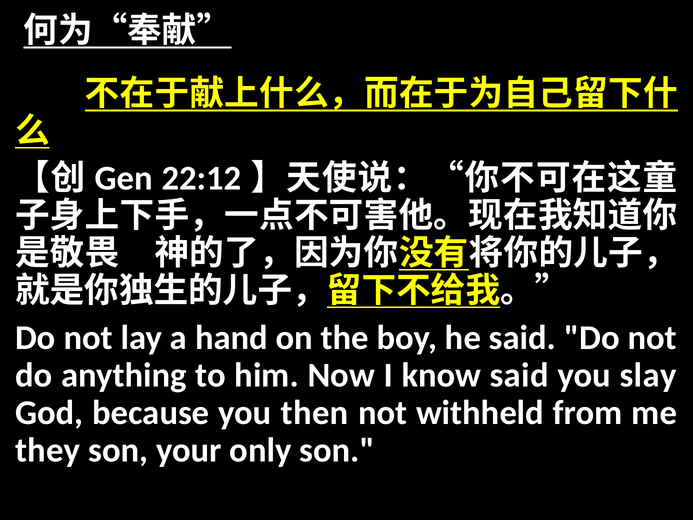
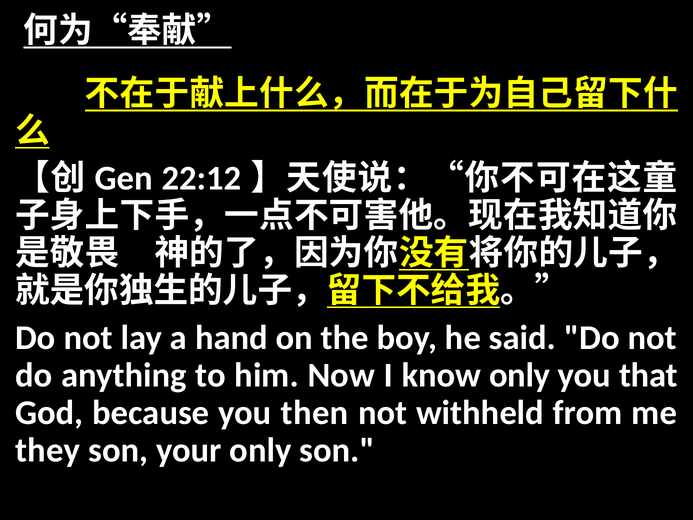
know said: said -> only
slay: slay -> that
